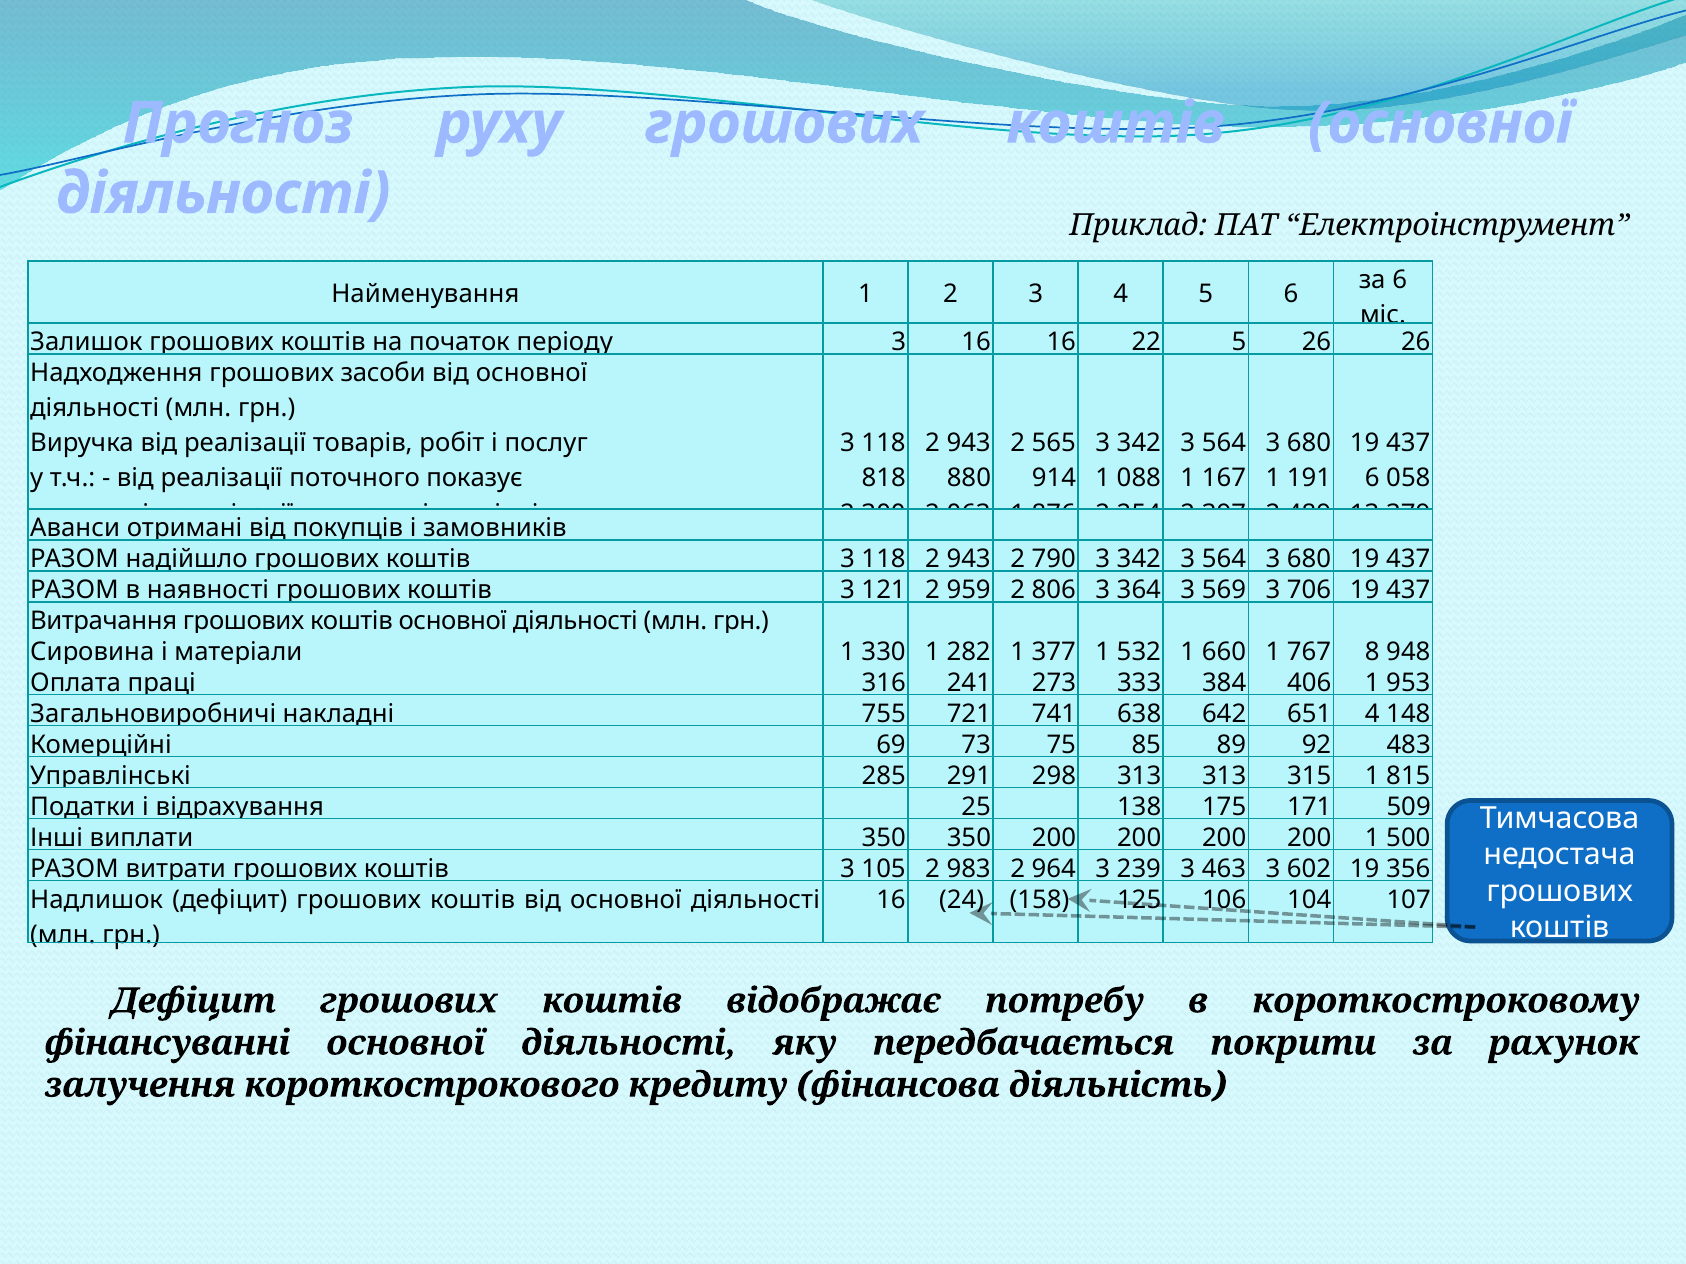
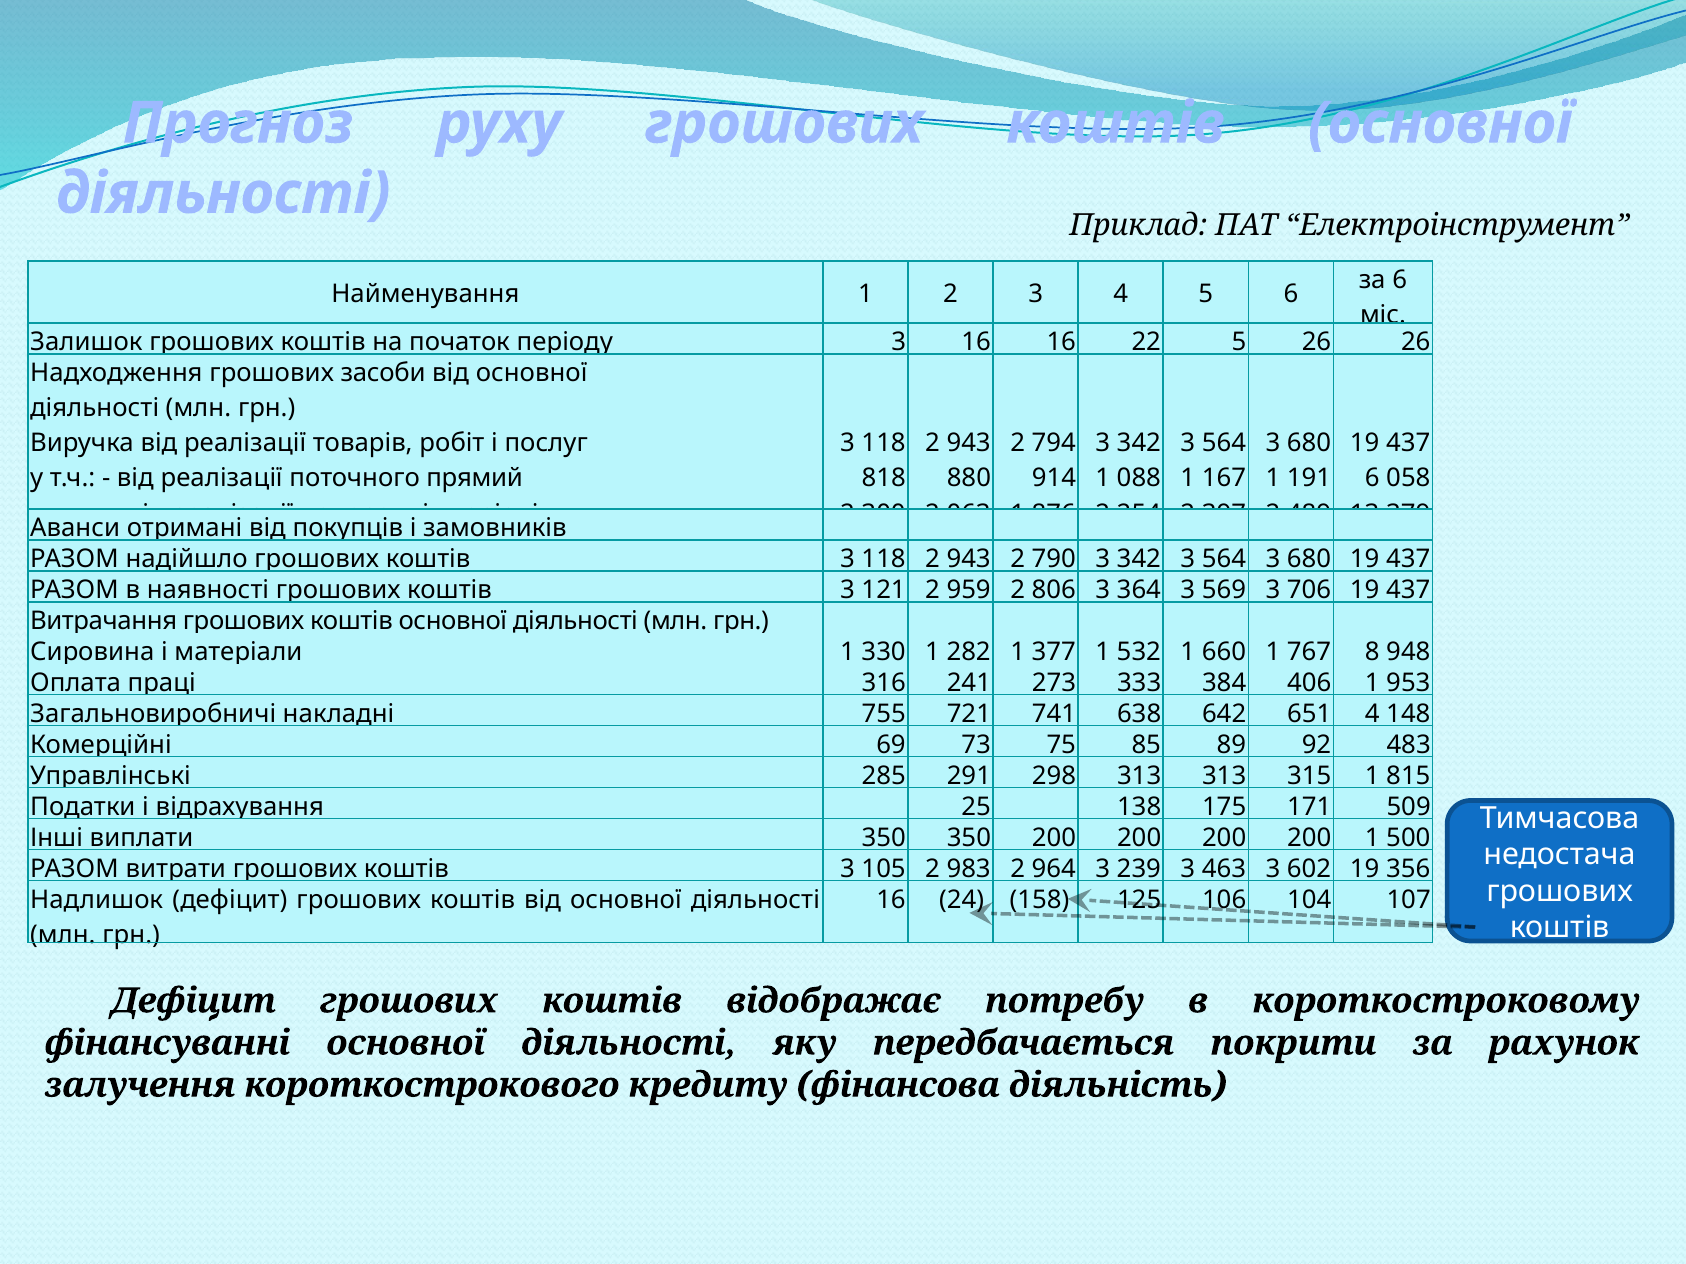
565: 565 -> 794
показує: показує -> прямий
